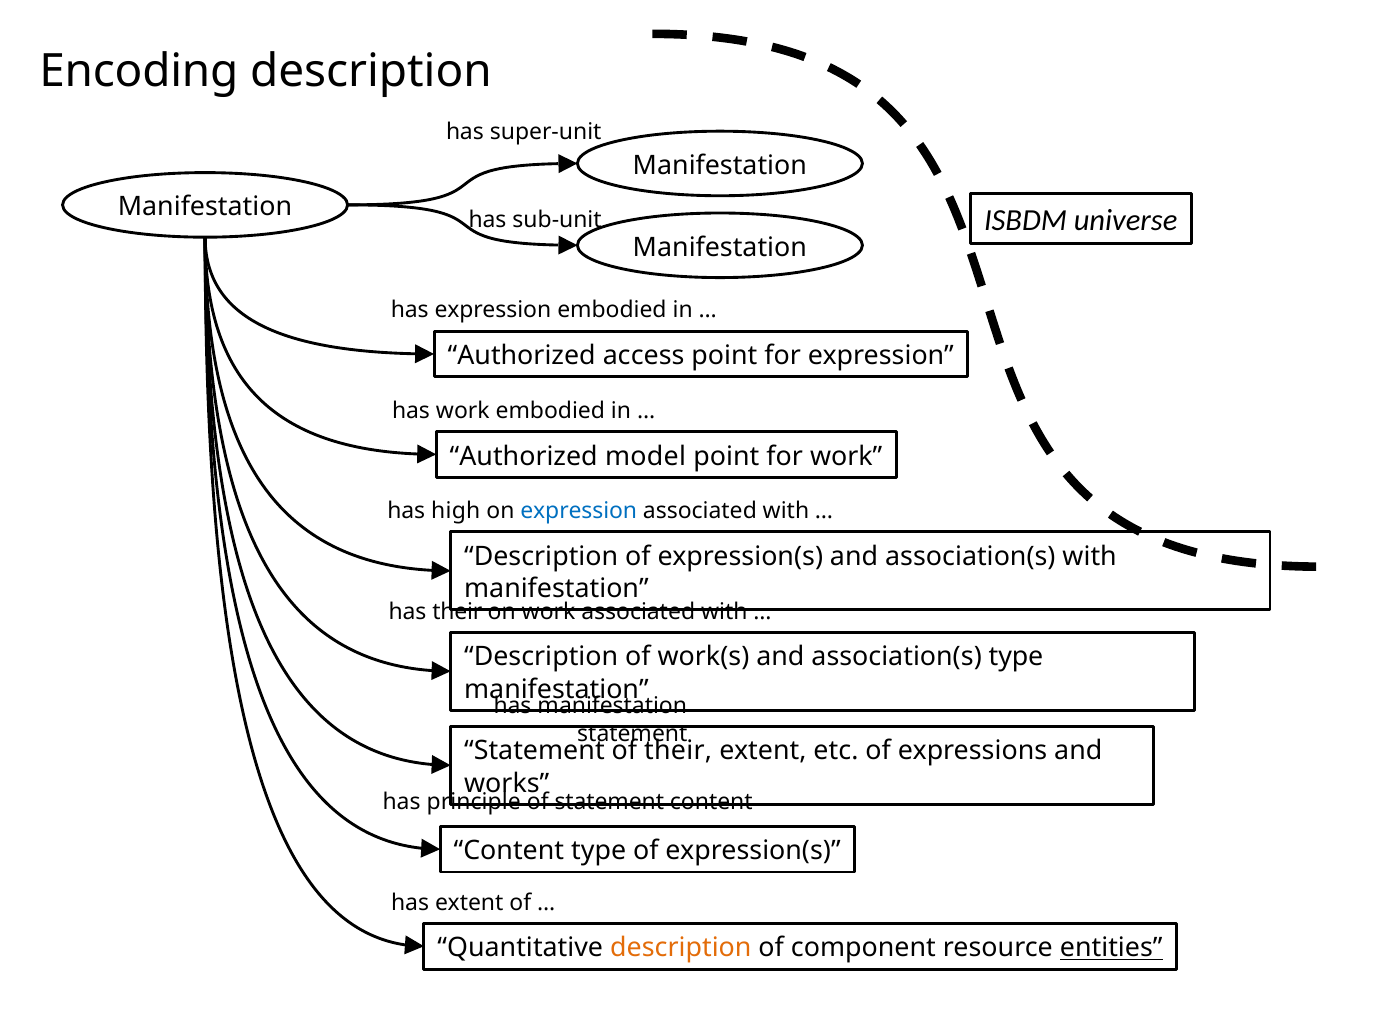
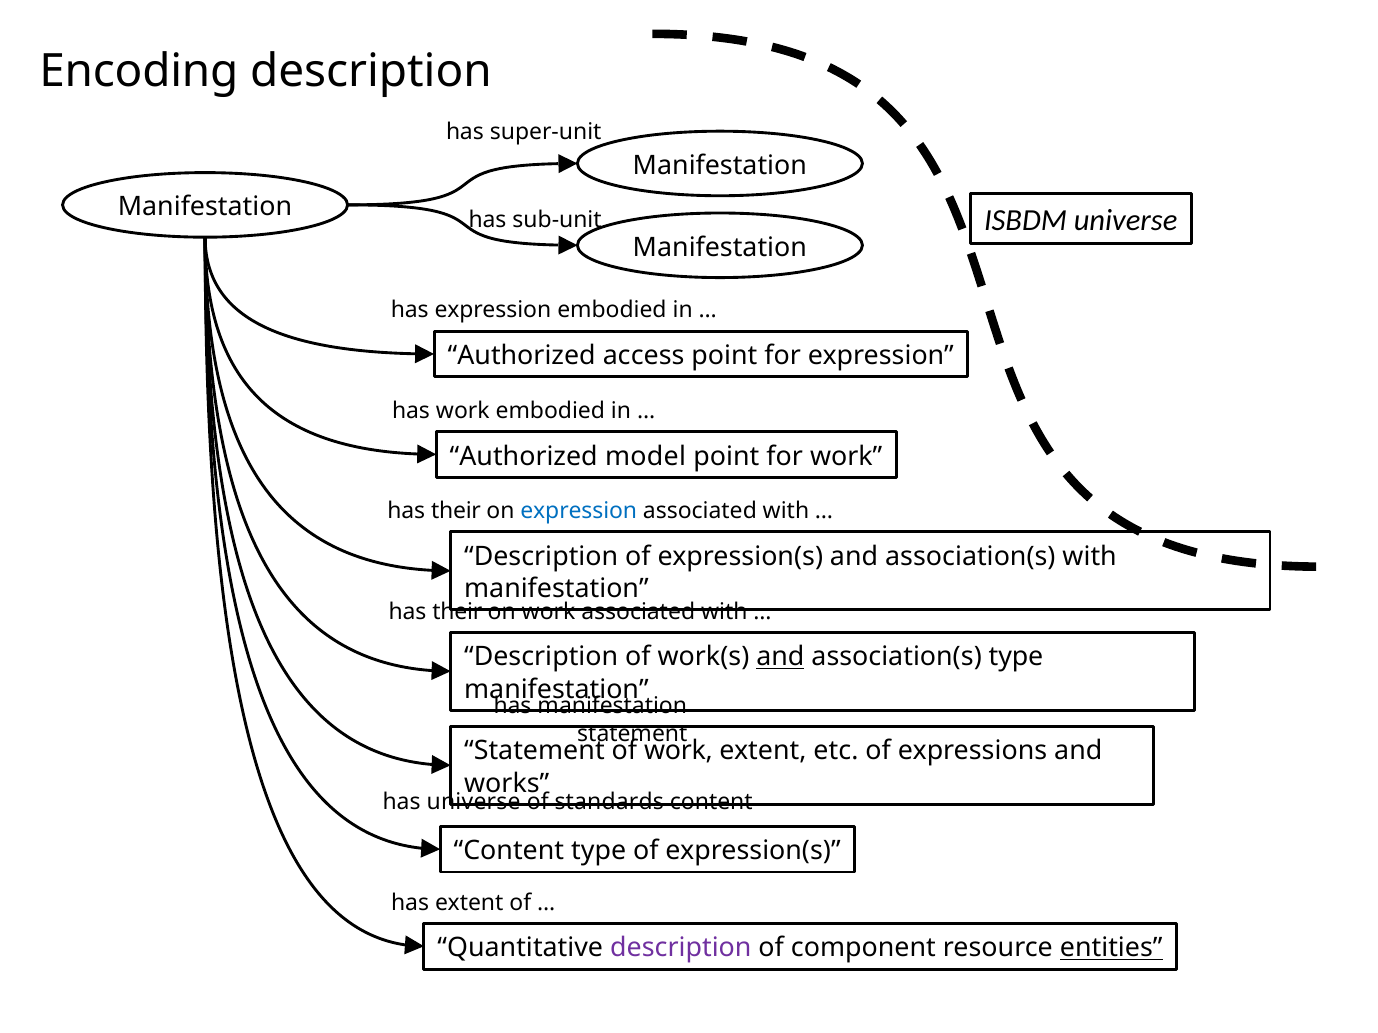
high at (456, 511): high -> their
and at (780, 657) underline: none -> present
of their: their -> work
has principle: principle -> universe
of statement: statement -> standards
description at (681, 949) colour: orange -> purple
